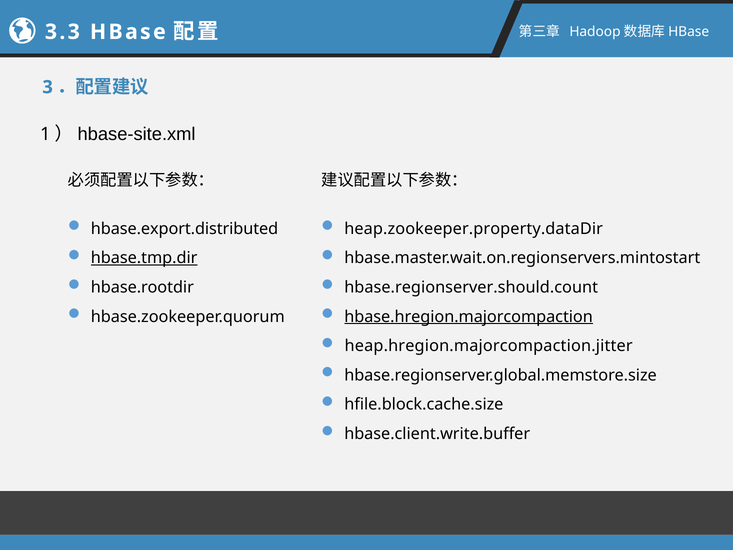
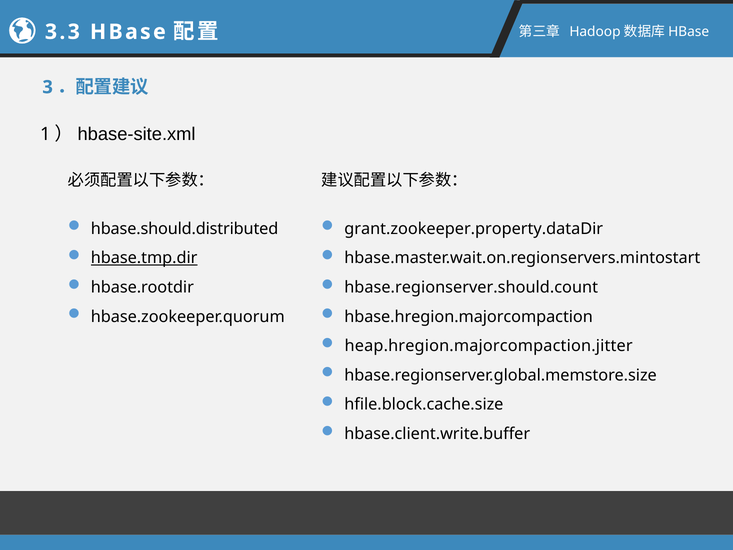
hbase.export.distributed: hbase.export.distributed -> hbase.should.distributed
heap.zookeeper.property.dataDir: heap.zookeeper.property.dataDir -> grant.zookeeper.property.dataDir
hbase.hregion.majorcompaction underline: present -> none
